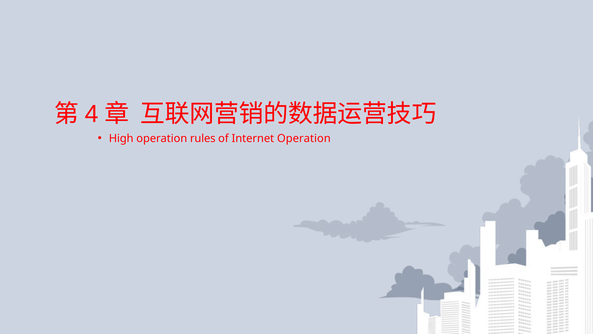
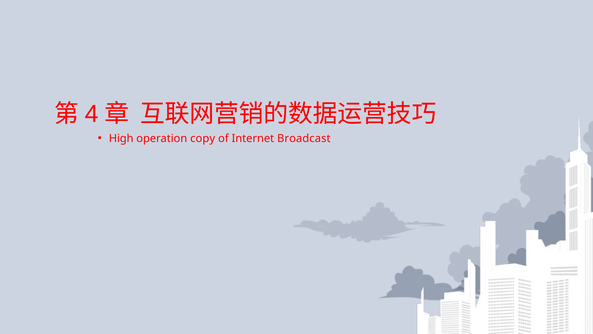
rules: rules -> copy
Internet Operation: Operation -> Broadcast
